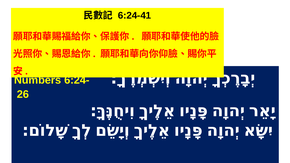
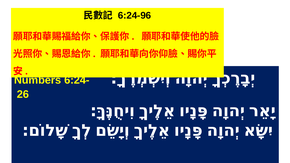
6:24-41: 6:24-41 -> 6:24-96
